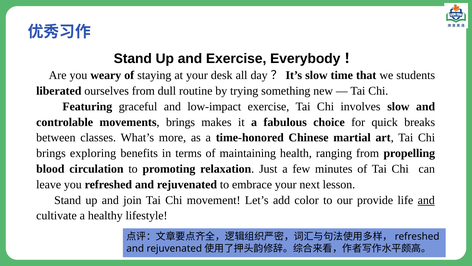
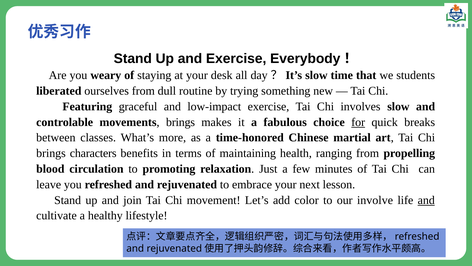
for underline: none -> present
exploring: exploring -> characters
provide: provide -> involve
